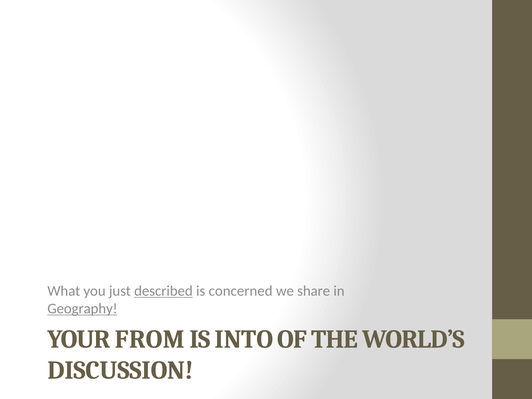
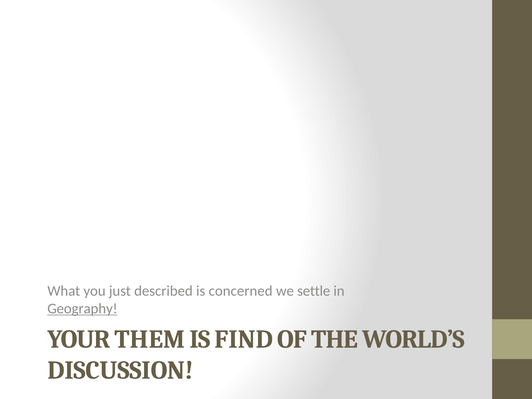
described underline: present -> none
share: share -> settle
FROM: FROM -> THEM
INTO: INTO -> FIND
